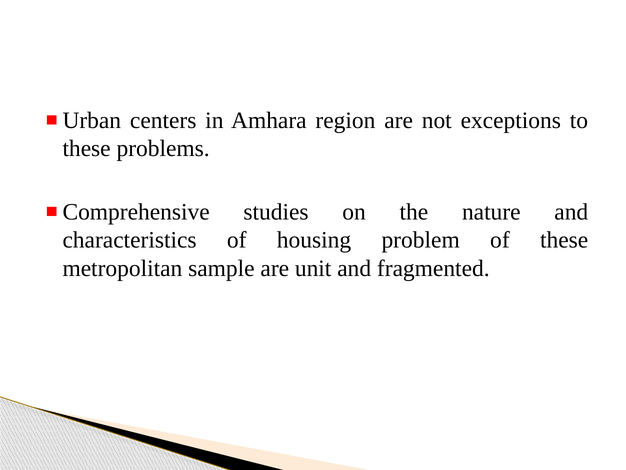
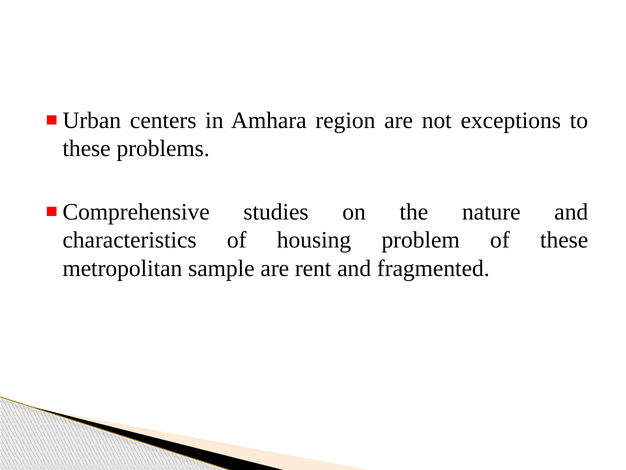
unit: unit -> rent
